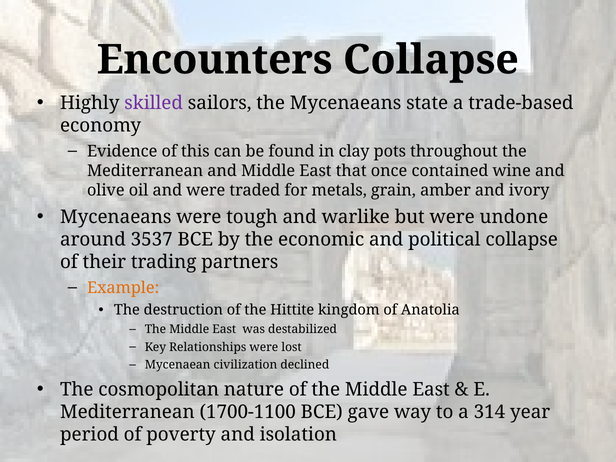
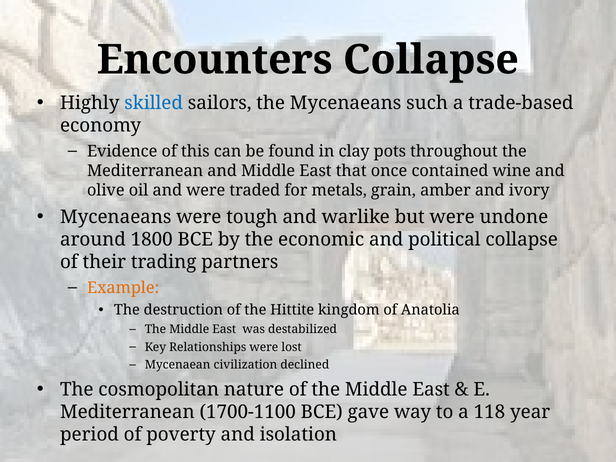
skilled colour: purple -> blue
state: state -> such
3537: 3537 -> 1800
314: 314 -> 118
